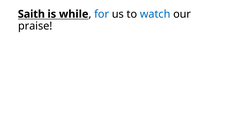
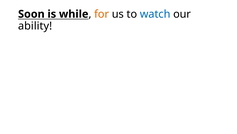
Saith: Saith -> Soon
for colour: blue -> orange
praise: praise -> ability
